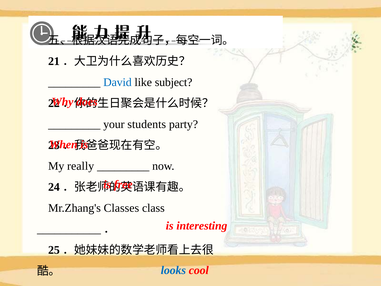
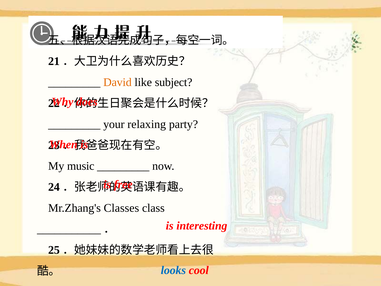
David colour: blue -> orange
students: students -> relaxing
really: really -> music
